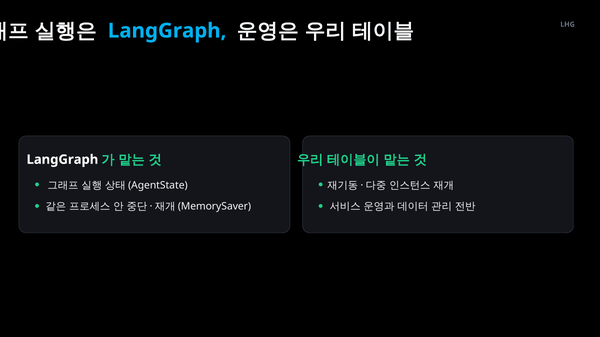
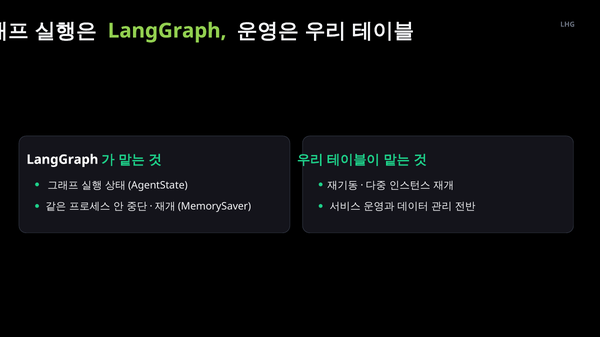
LangGraph at (167, 31) colour: light blue -> light green
